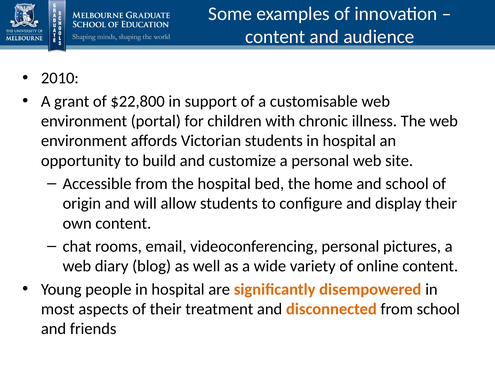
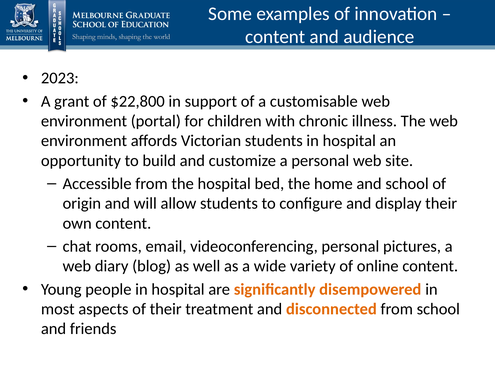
2010: 2010 -> 2023
